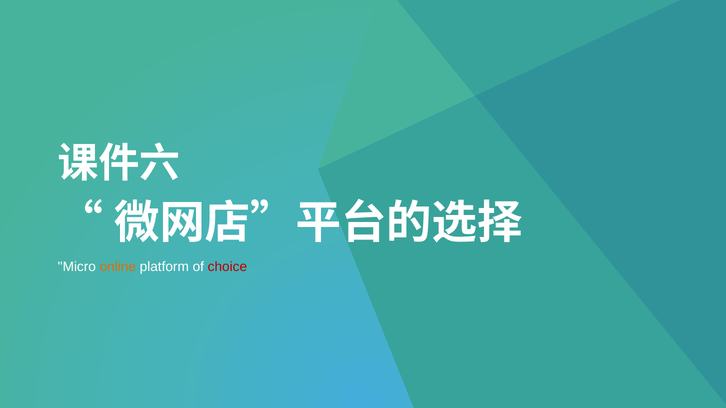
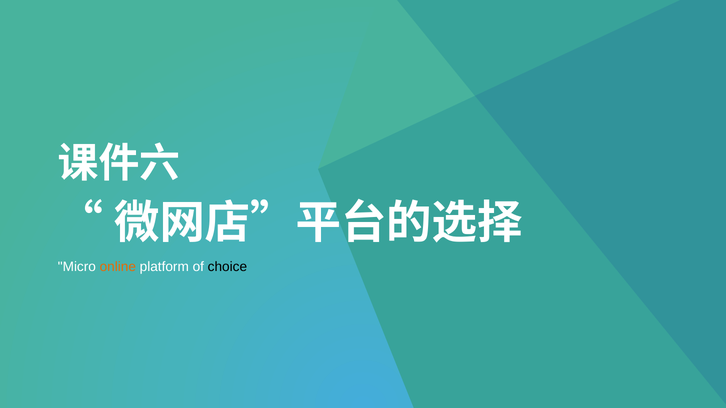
choice colour: red -> black
